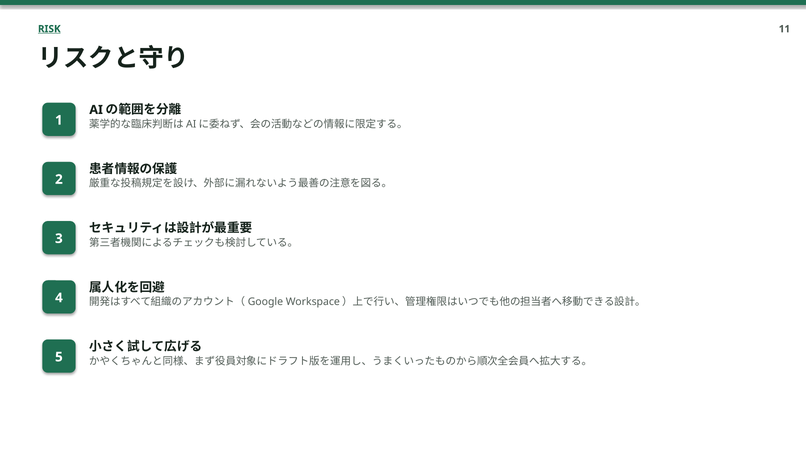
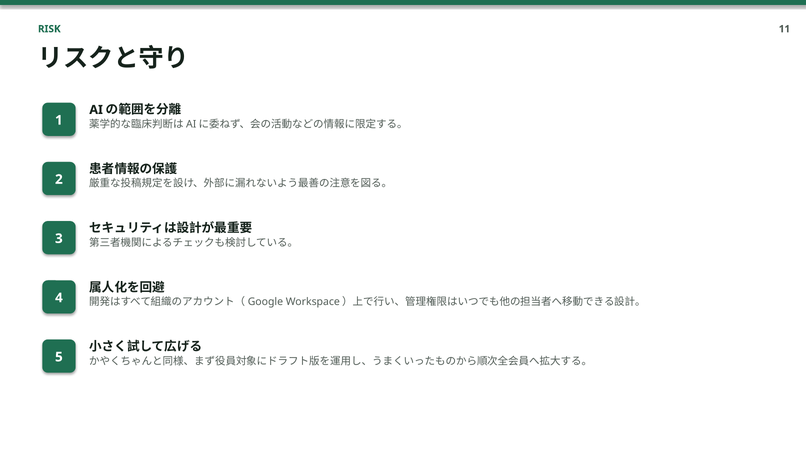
RISK underline: present -> none
